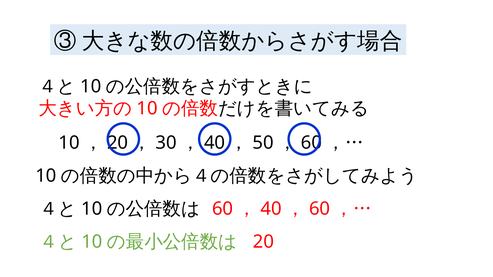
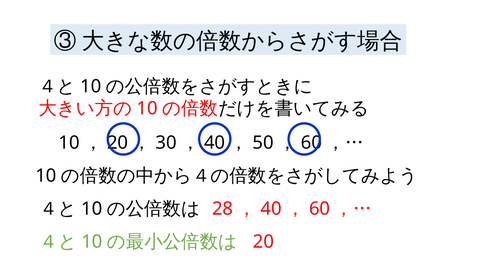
60 at (223, 209): 60 -> 28
